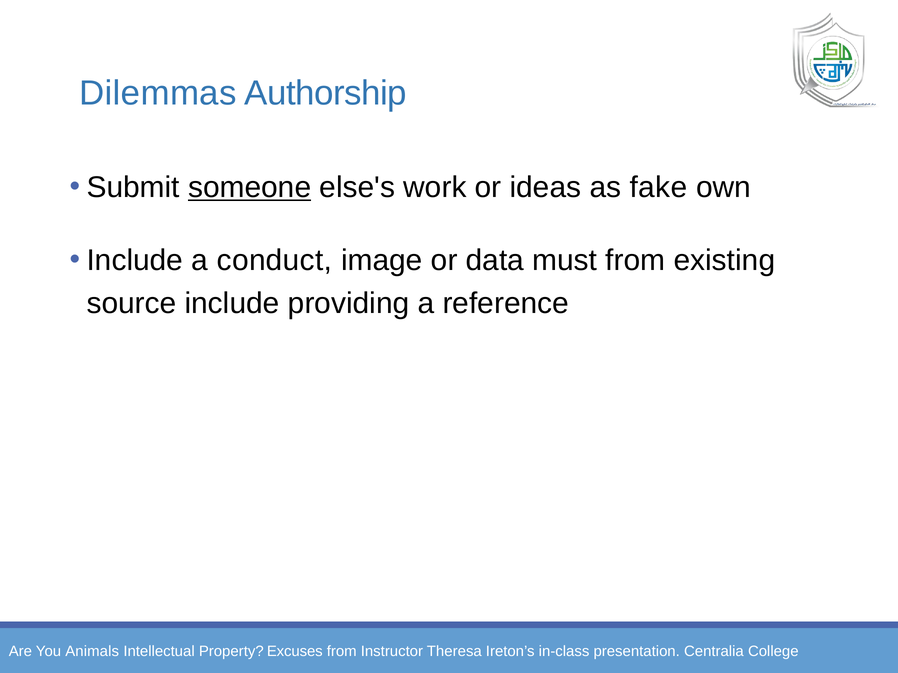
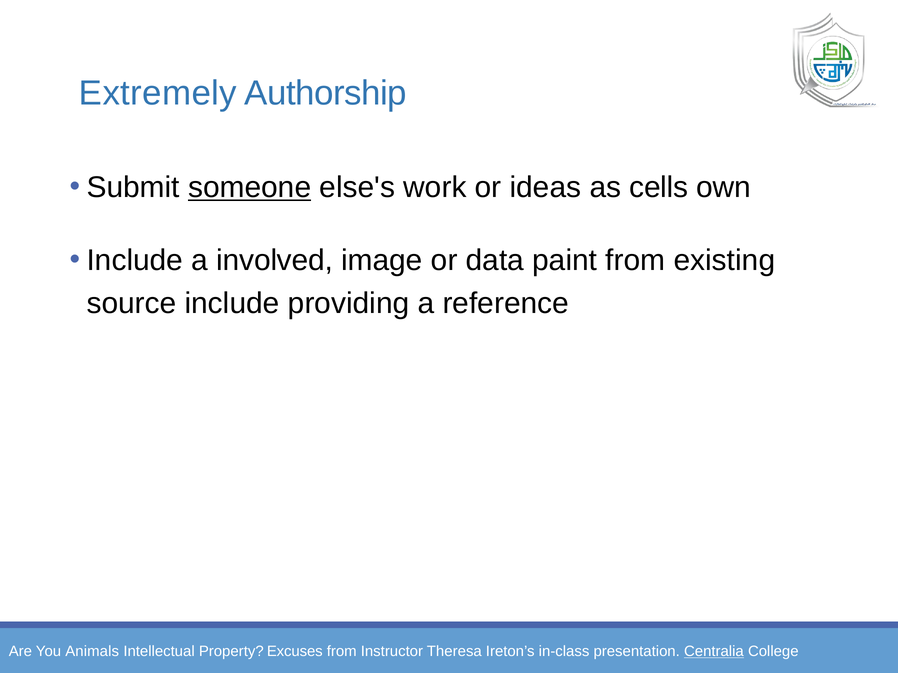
Dilemmas: Dilemmas -> Extremely
fake: fake -> cells
conduct: conduct -> involved
must: must -> paint
Centralia underline: none -> present
